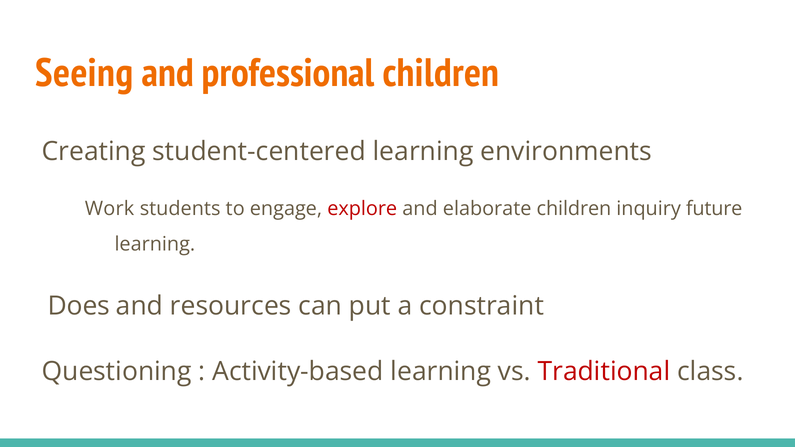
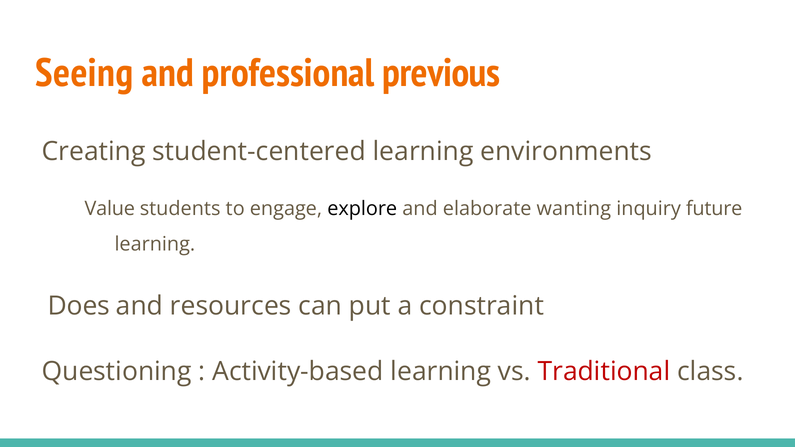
professional children: children -> previous
Work: Work -> Value
explore colour: red -> black
elaborate children: children -> wanting
